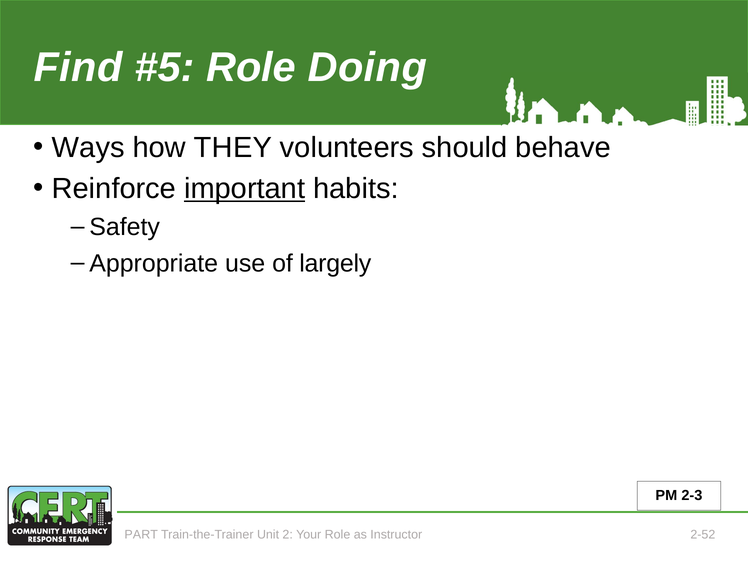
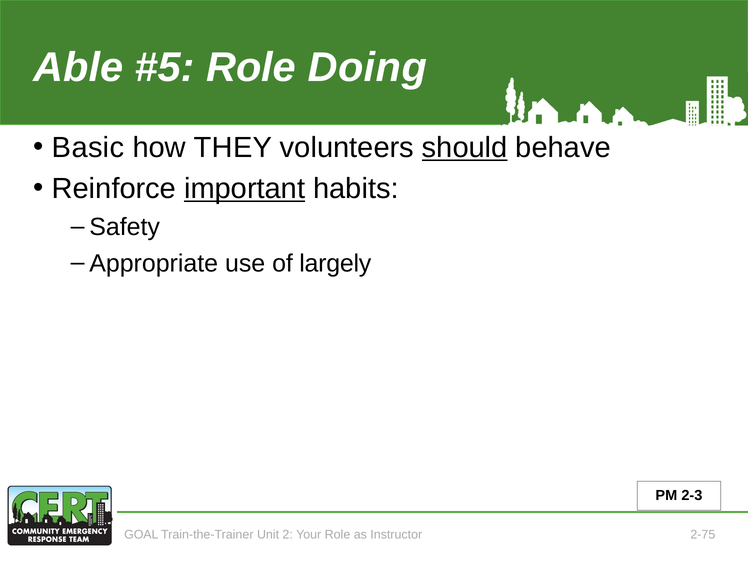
Find: Find -> Able
Ways: Ways -> Basic
should underline: none -> present
PART: PART -> GOAL
2-52: 2-52 -> 2-75
